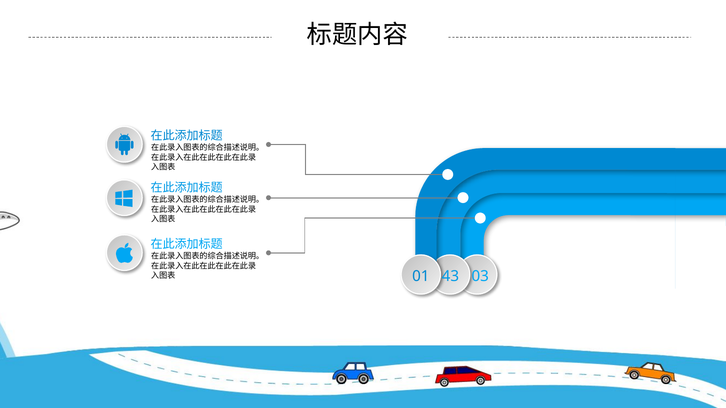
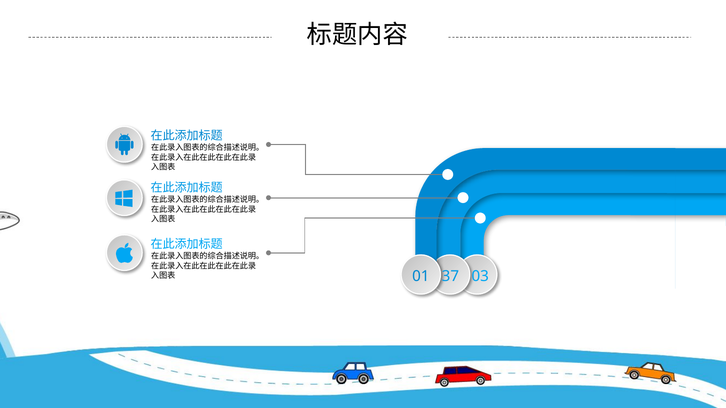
43: 43 -> 37
